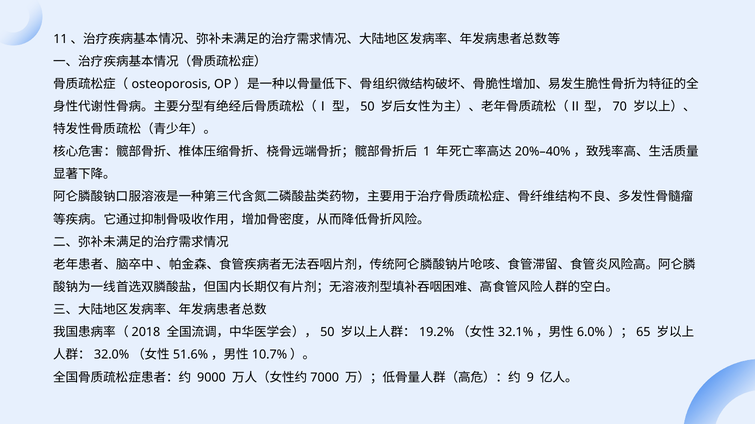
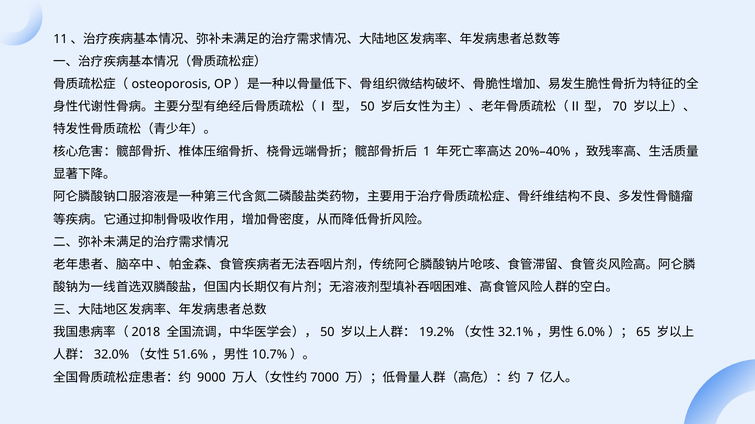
9: 9 -> 7
